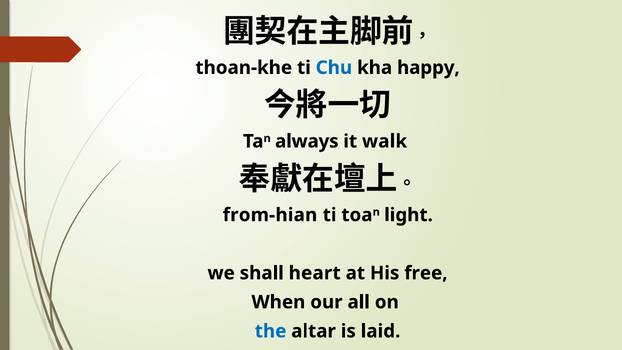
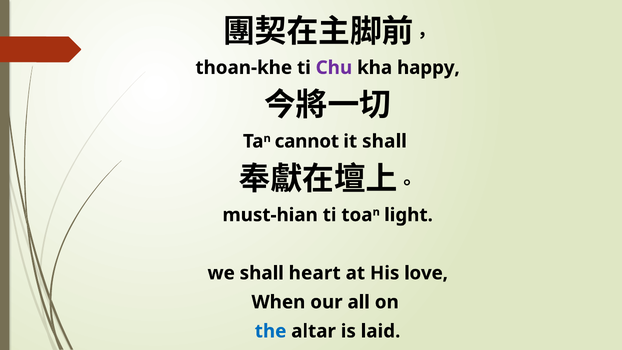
Chu colour: blue -> purple
always: always -> cannot
it walk: walk -> shall
from-hian: from-hian -> must-hian
free: free -> love
